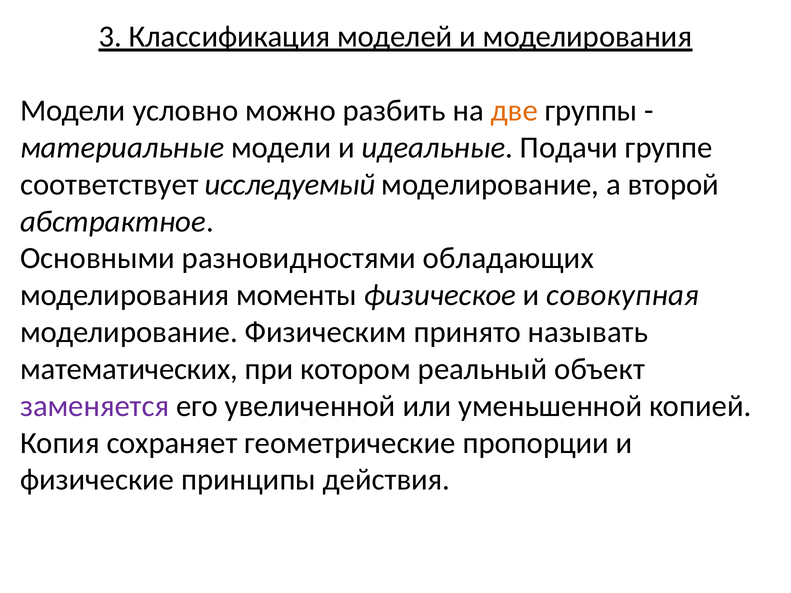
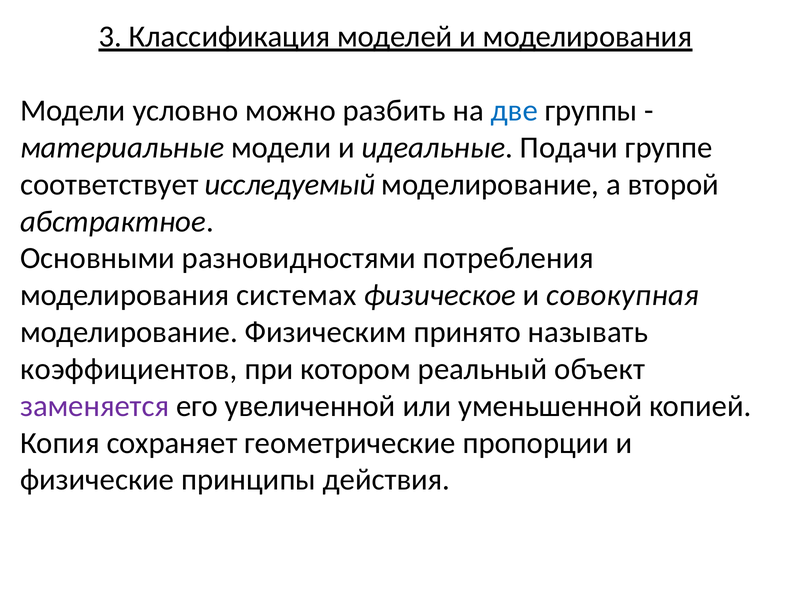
две colour: orange -> blue
обладающих: обладающих -> потребления
моменты: моменты -> системах
математических: математических -> коэффициентов
